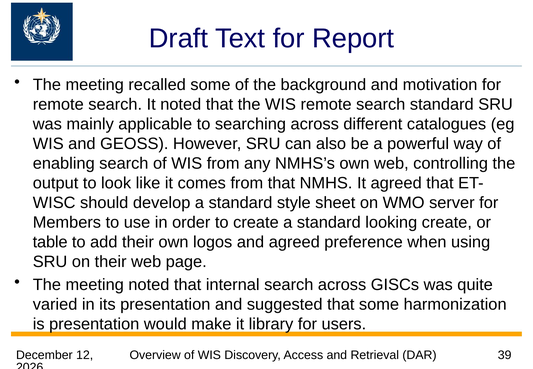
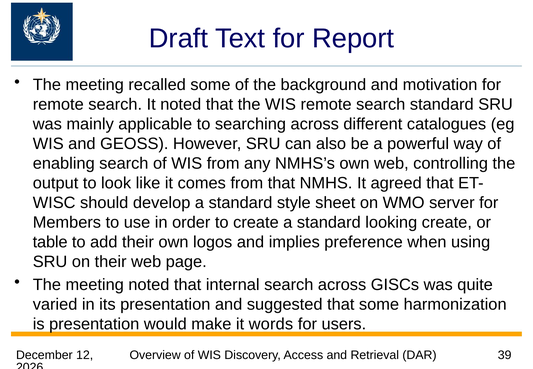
and agreed: agreed -> implies
library: library -> words
